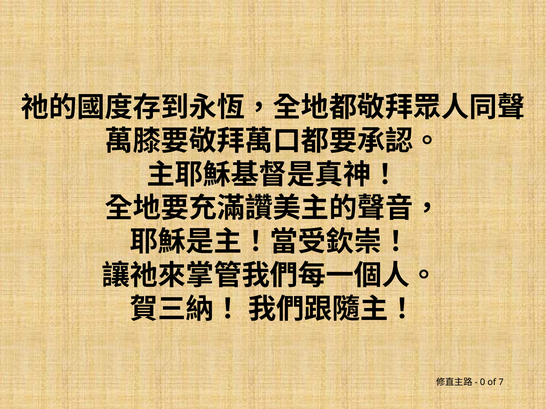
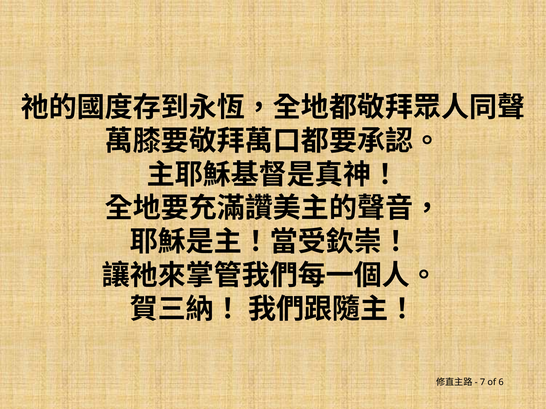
0: 0 -> 7
7: 7 -> 6
